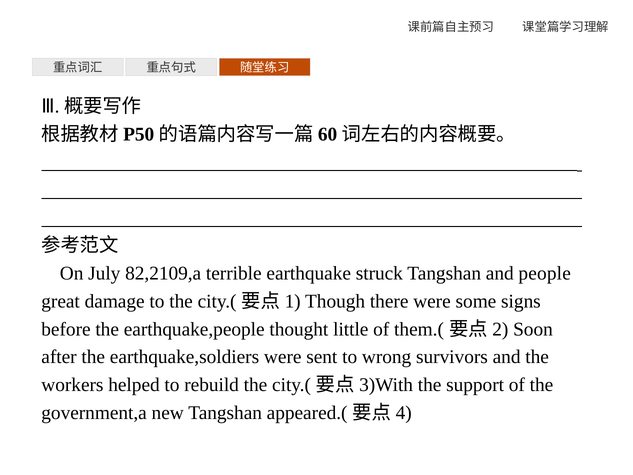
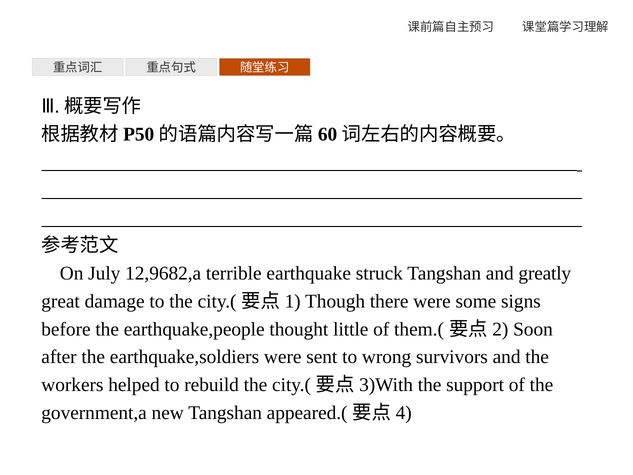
82,2109,a: 82,2109,a -> 12,9682,a
people: people -> greatly
